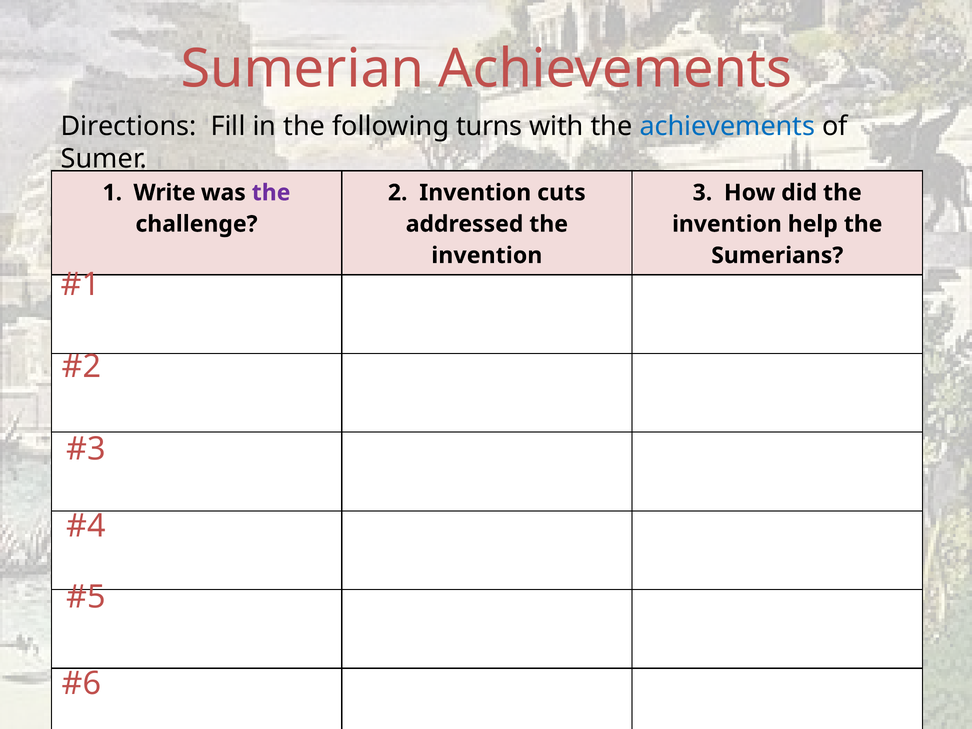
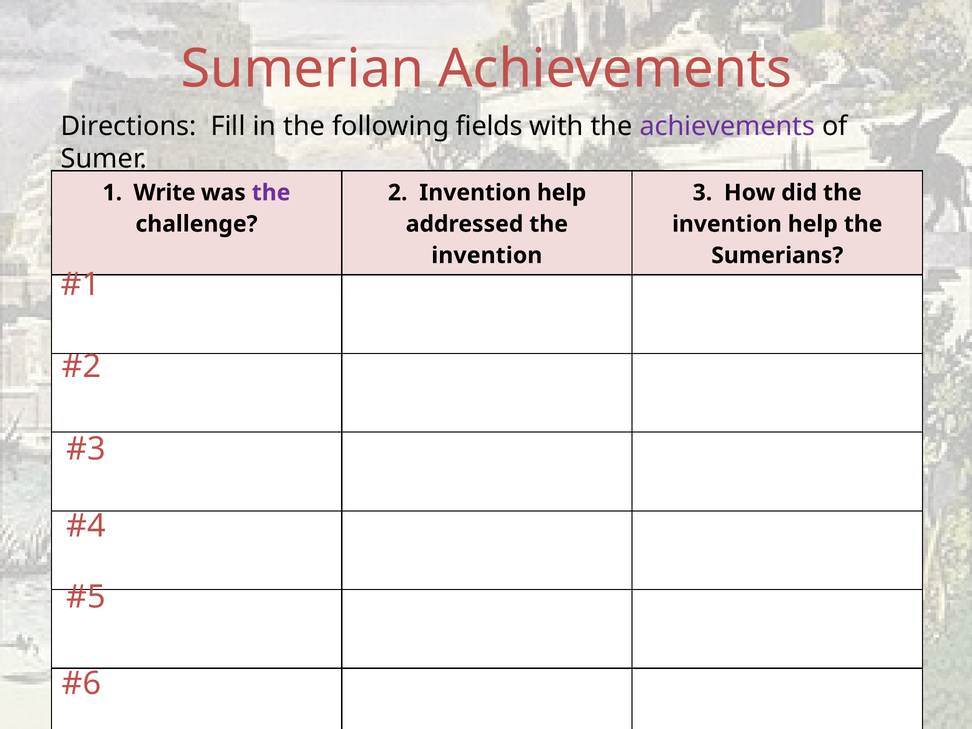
turns: turns -> fields
achievements at (727, 126) colour: blue -> purple
2 Invention cuts: cuts -> help
